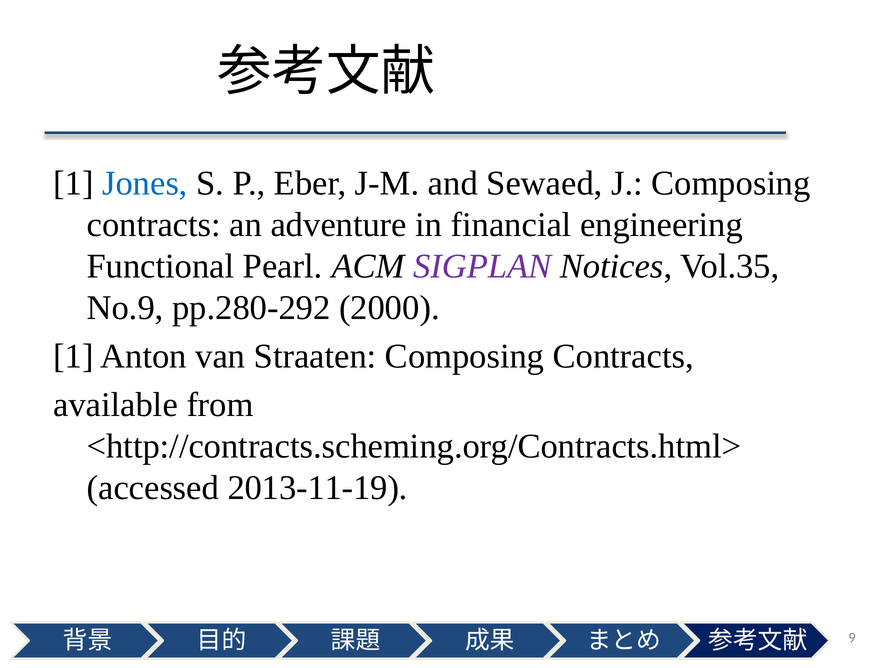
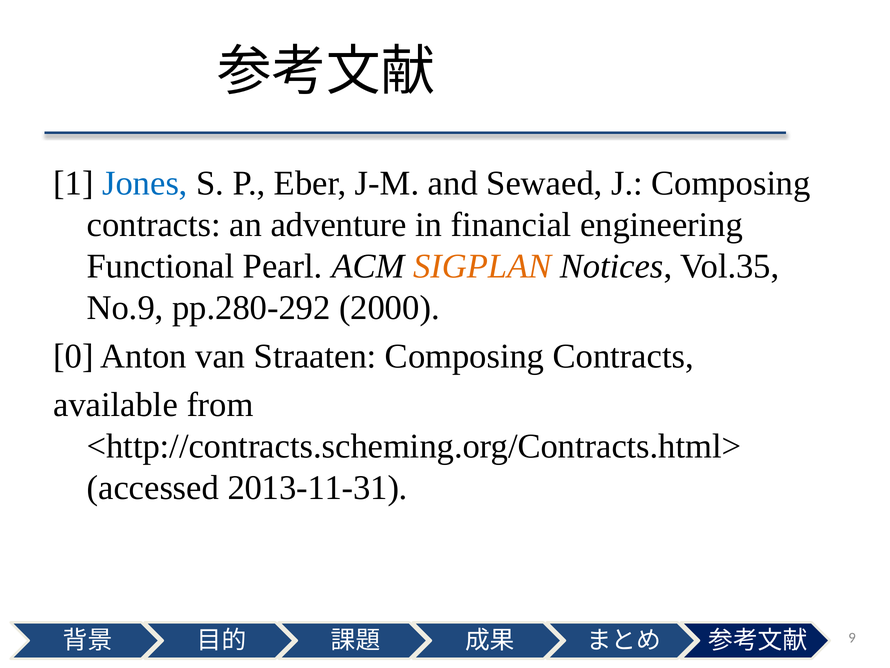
SIGPLAN colour: purple -> orange
1 at (74, 356): 1 -> 0
2013-11-19: 2013-11-19 -> 2013-11-31
